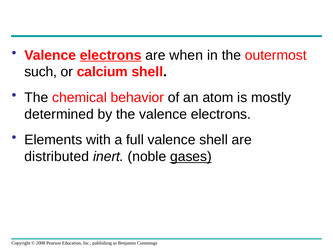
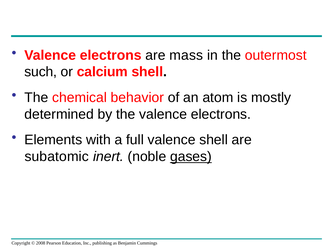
electrons at (111, 55) underline: present -> none
when: when -> mass
distributed: distributed -> subatomic
